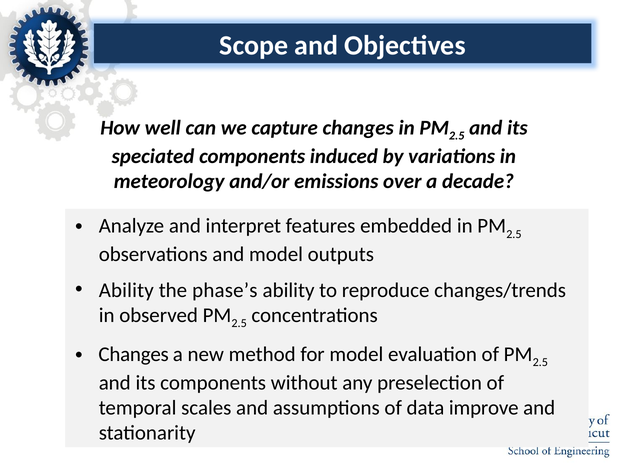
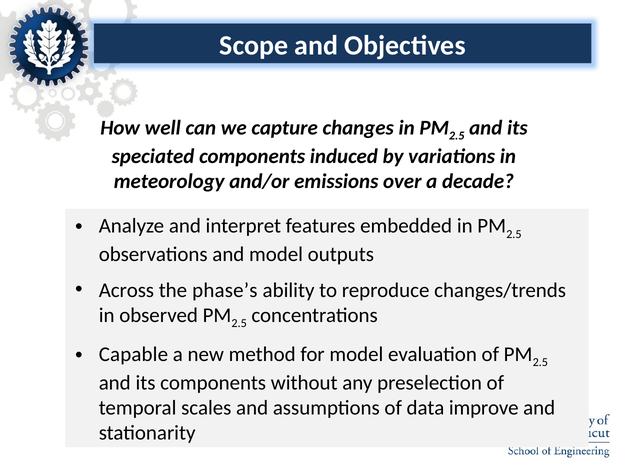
Ability at (126, 290): Ability -> Across
Changes at (134, 354): Changes -> Capable
